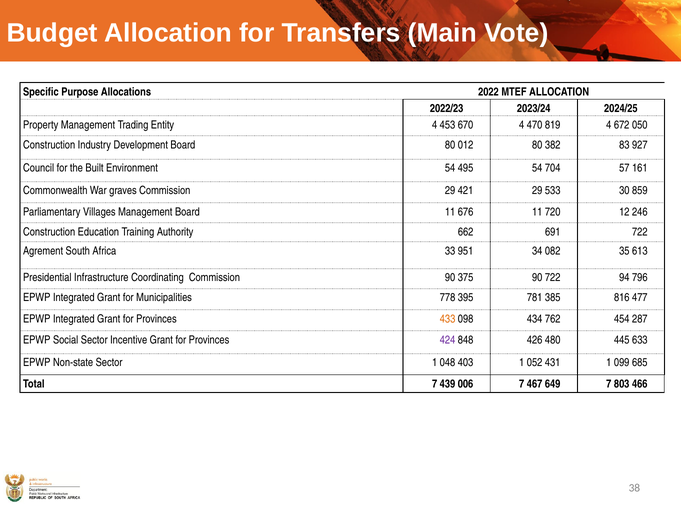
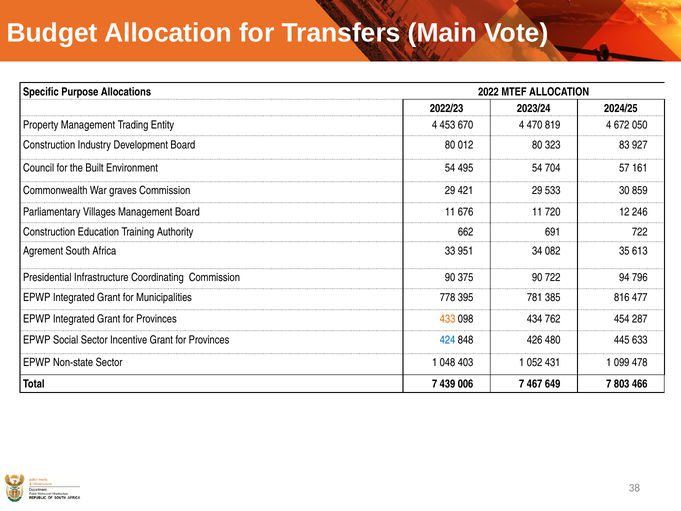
382: 382 -> 323
424 colour: purple -> blue
685: 685 -> 478
